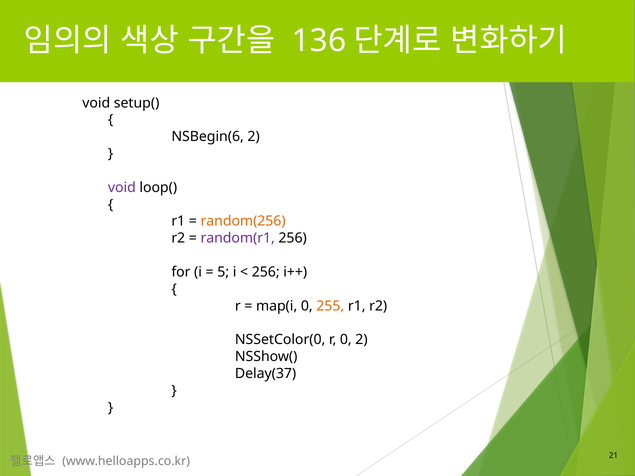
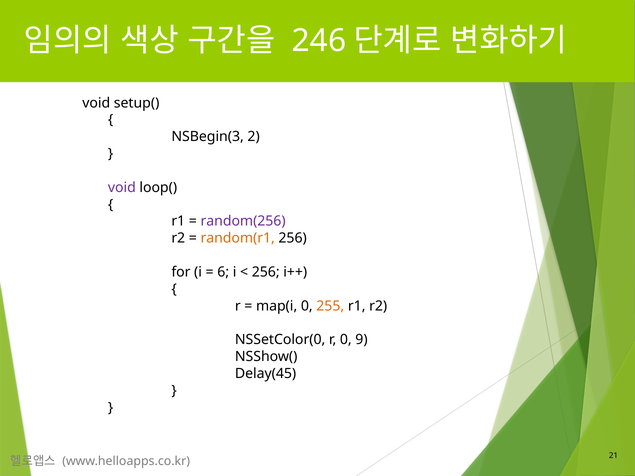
136: 136 -> 246
NSBegin(6: NSBegin(6 -> NSBegin(3
random(256 colour: orange -> purple
random(r1 colour: purple -> orange
5: 5 -> 6
0 2: 2 -> 9
Delay(37: Delay(37 -> Delay(45
